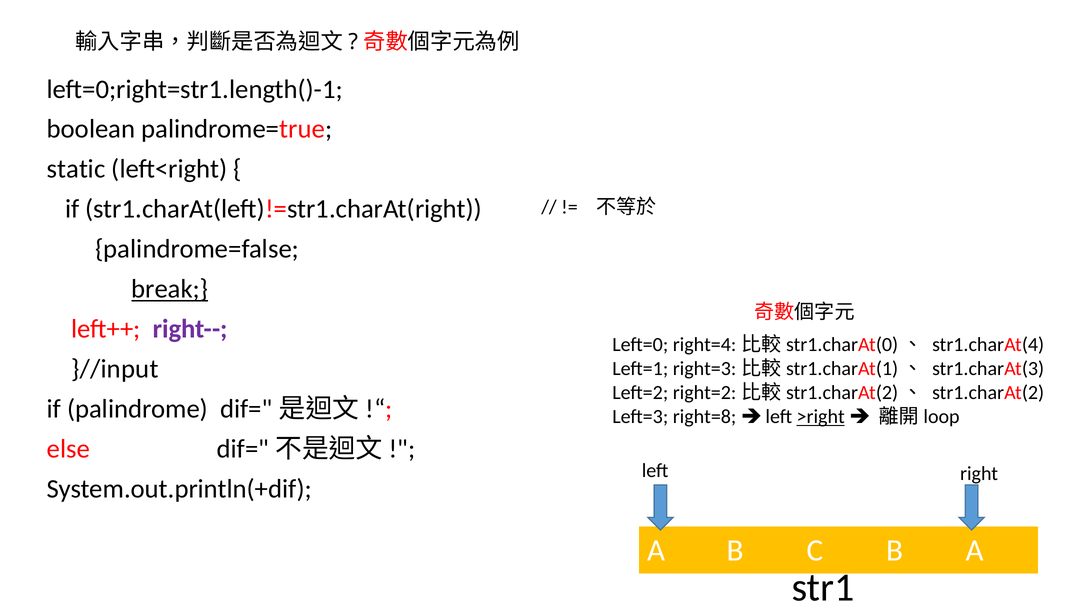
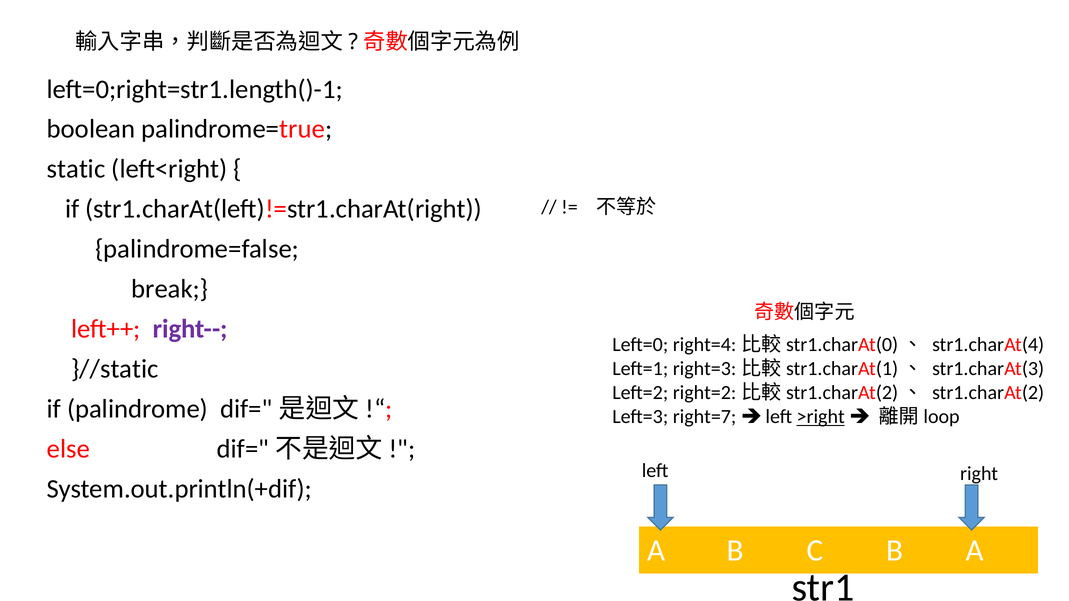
break underline: present -> none
}//input: }//input -> }//static
right=8: right=8 -> right=7
